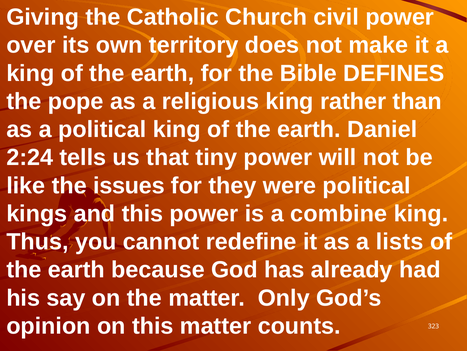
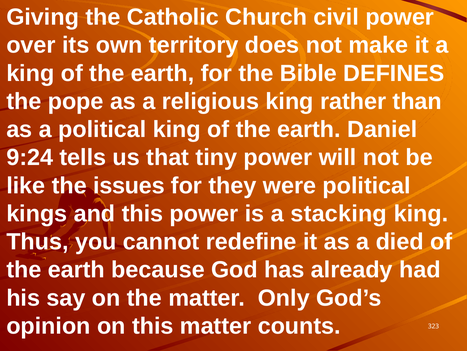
2:24: 2:24 -> 9:24
combine: combine -> stacking
lists: lists -> died
